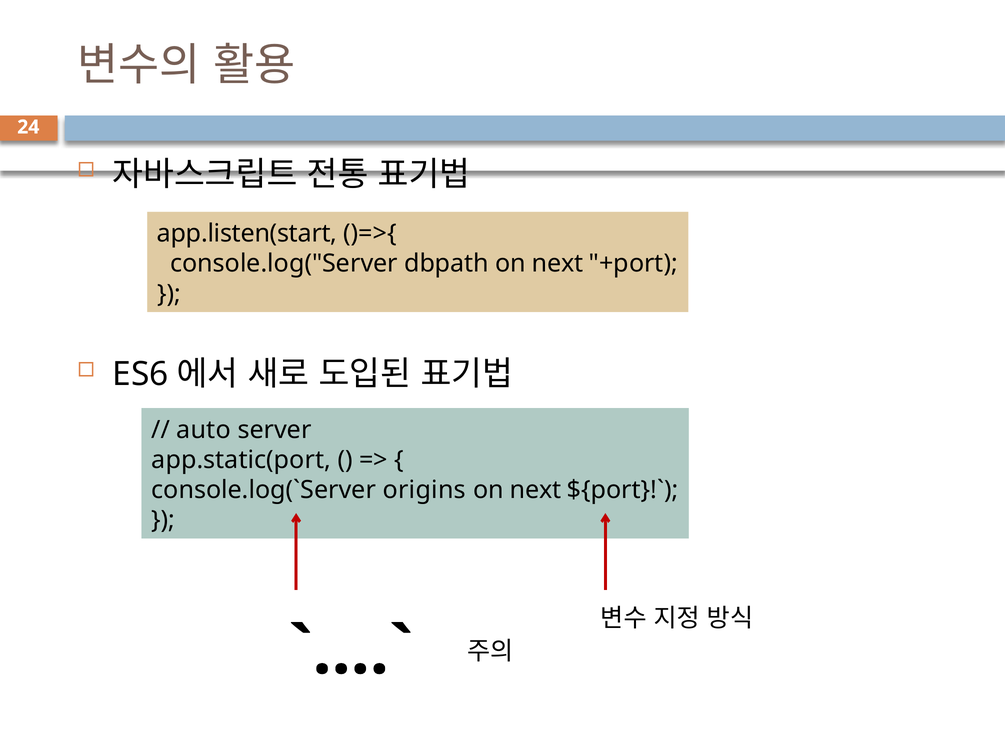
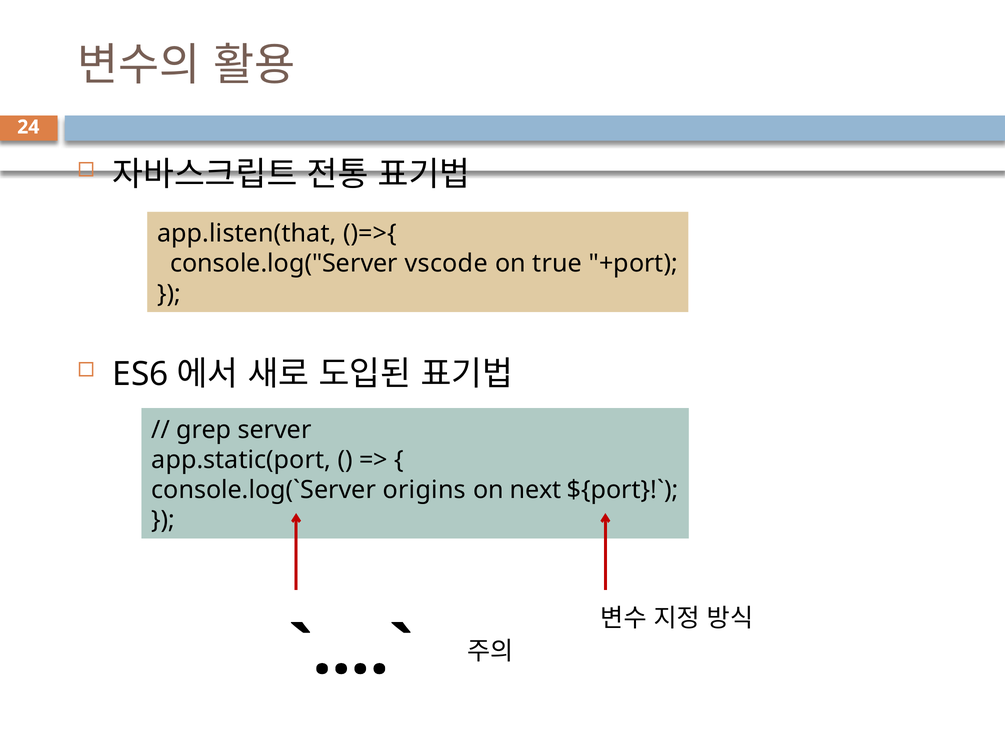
app.listen(start: app.listen(start -> app.listen(that
dbpath: dbpath -> vscode
next at (557, 264): next -> true
auto: auto -> grep
